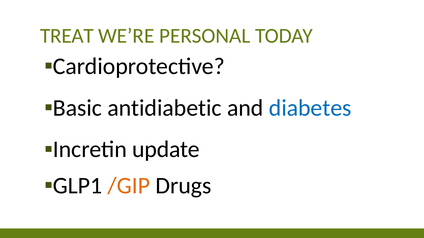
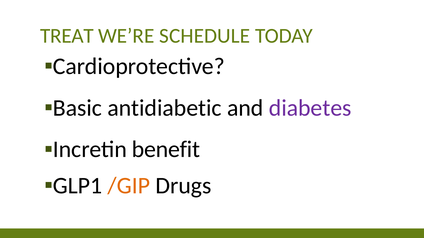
PERSONAL: PERSONAL -> SCHEDULE
diabetes colour: blue -> purple
update: update -> benefit
